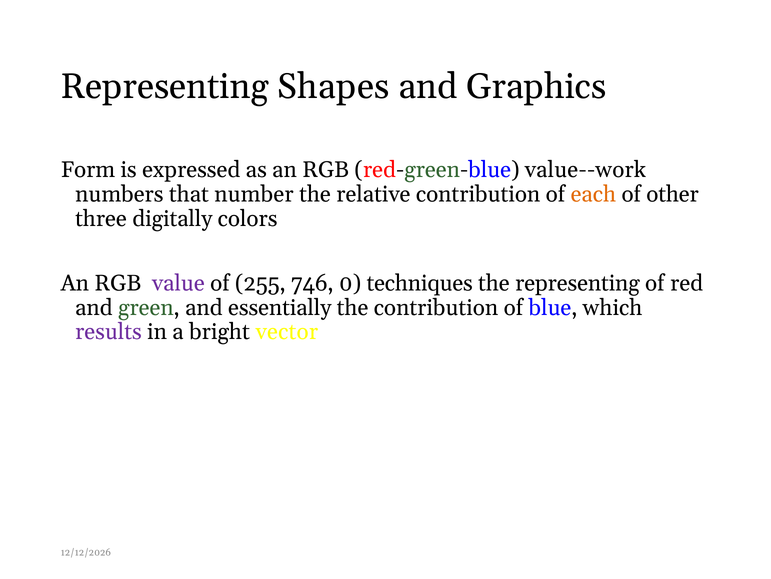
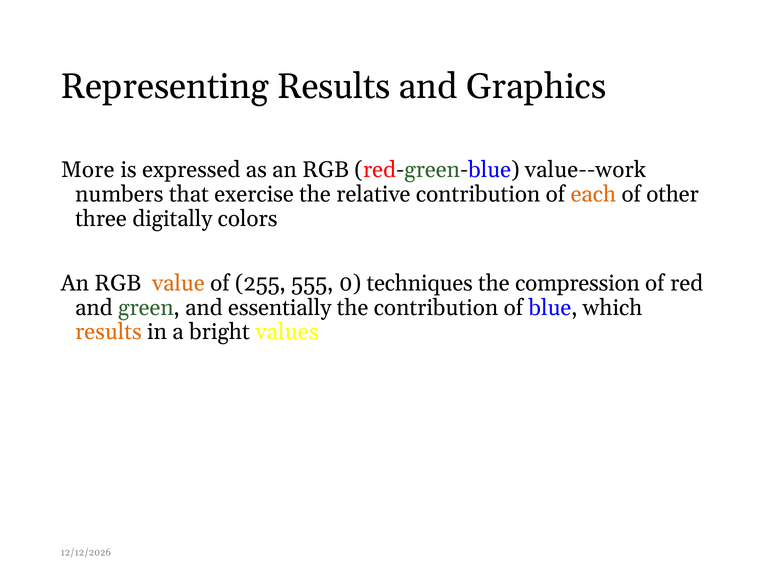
Representing Shapes: Shapes -> Results
Form: Form -> More
number: number -> exercise
value colour: purple -> orange
746: 746 -> 555
the representing: representing -> compression
results at (108, 332) colour: purple -> orange
vector: vector -> values
